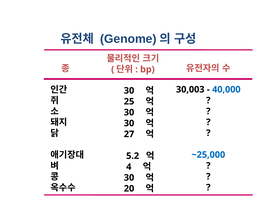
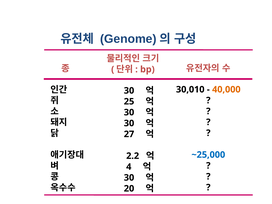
30,003: 30,003 -> 30,010
40,000 colour: blue -> orange
5.2: 5.2 -> 2.2
